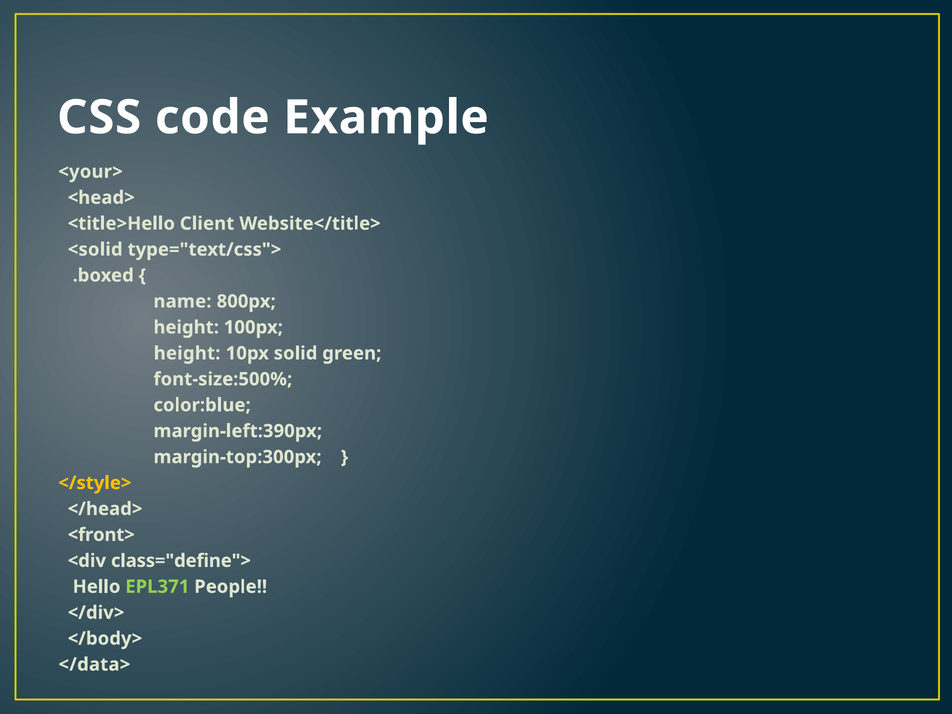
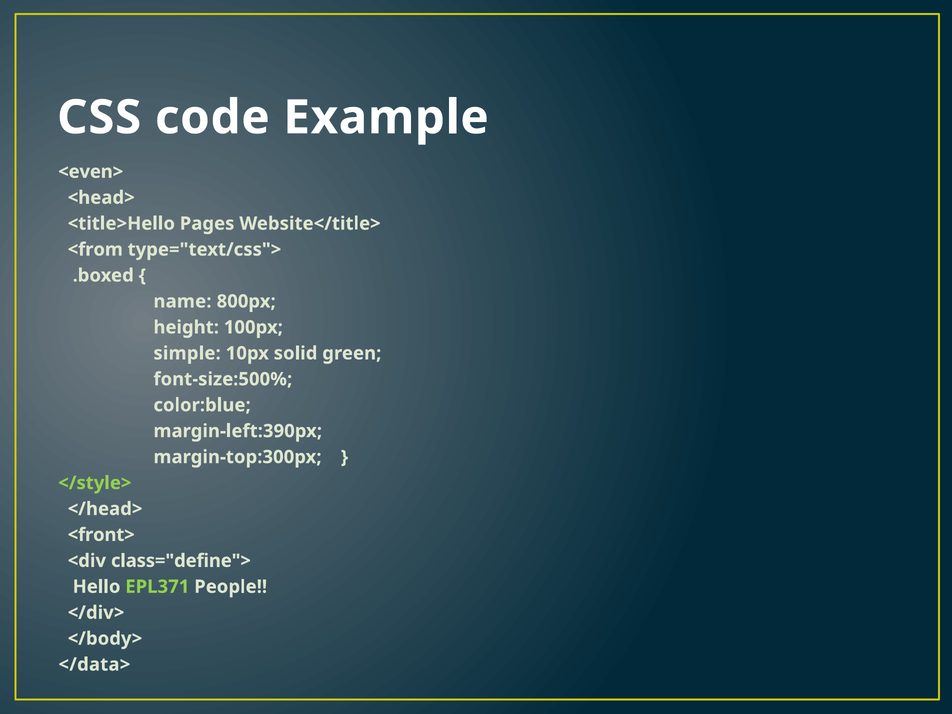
<your>: <your> -> <even>
Client: Client -> Pages
<solid: <solid -> <from
height at (187, 353): height -> simple
</style> colour: yellow -> light green
